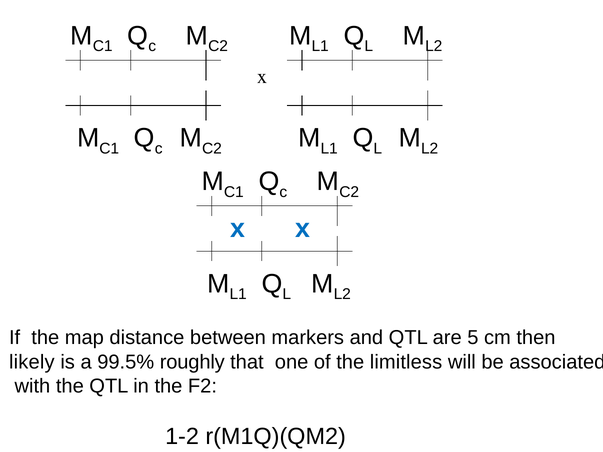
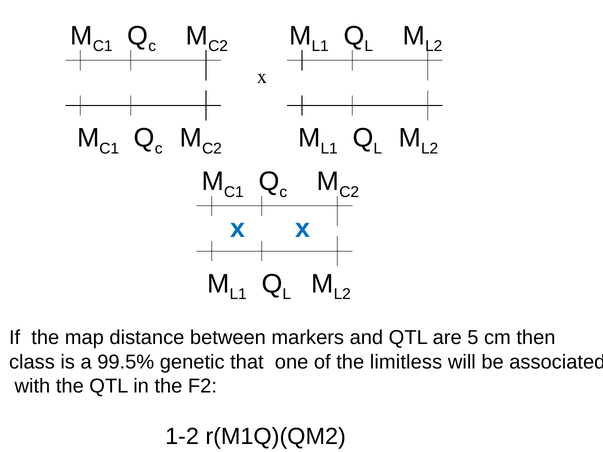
likely: likely -> class
roughly: roughly -> genetic
